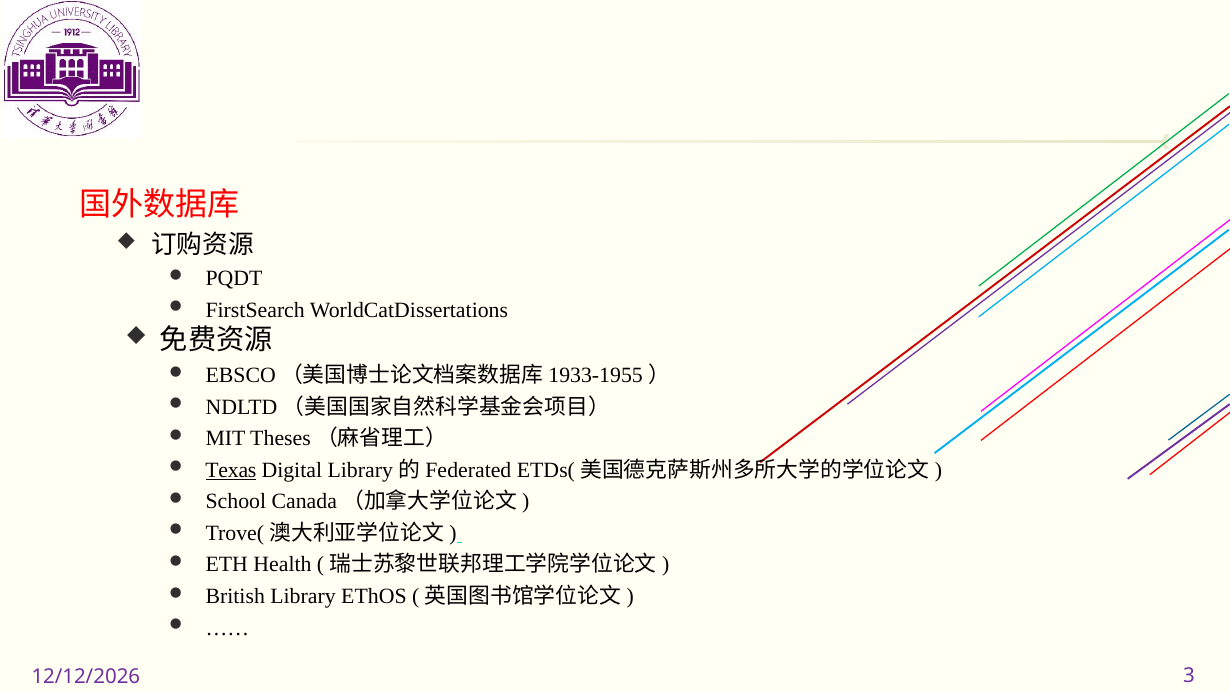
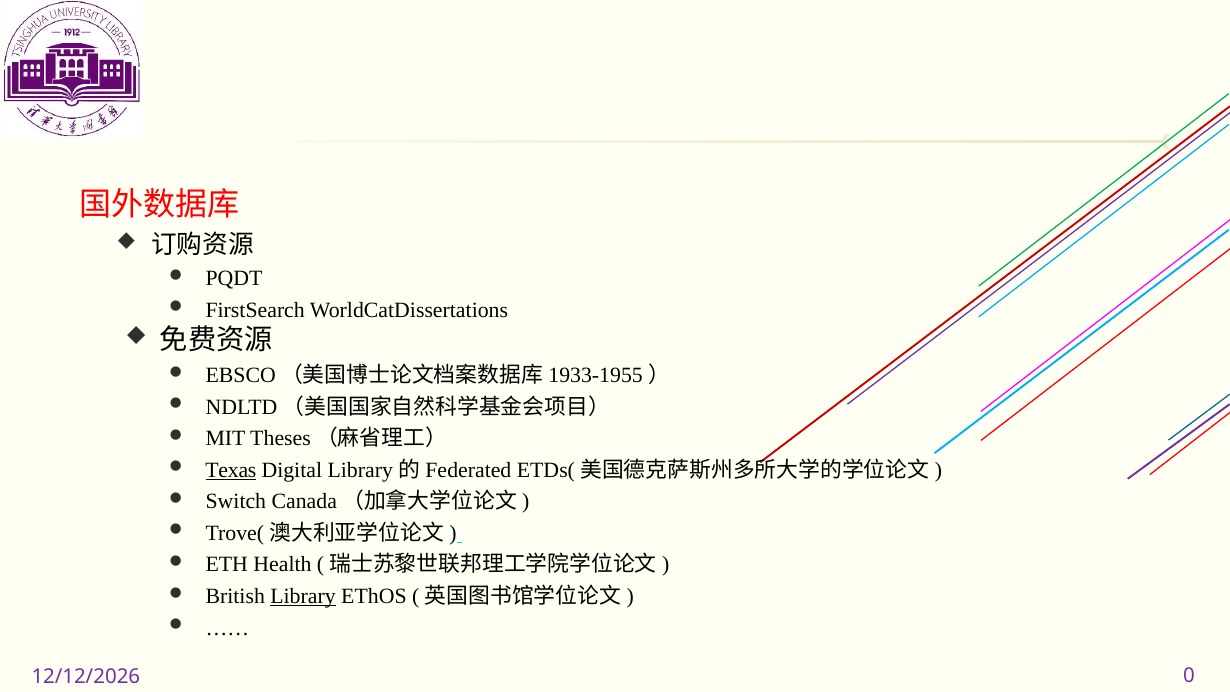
School: School -> Switch
Library underline: none -> present
3: 3 -> 0
